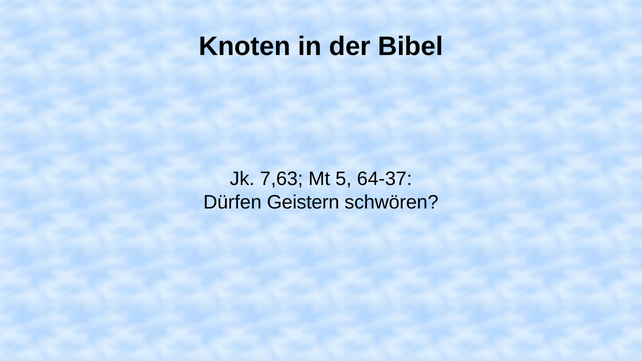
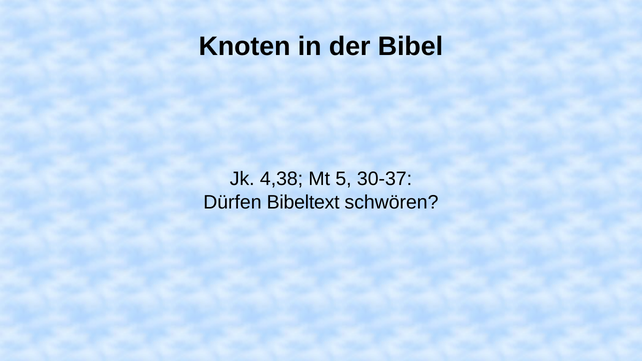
7,63: 7,63 -> 4,38
64-37: 64-37 -> 30-37
Geistern: Geistern -> Bibeltext
